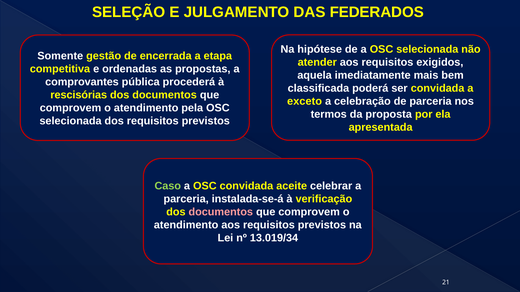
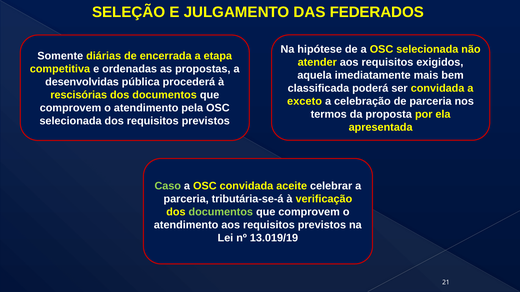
gestão: gestão -> diárias
comprovantes: comprovantes -> desenvolvidas
instalada-se-á: instalada-se-á -> tributária-se-á
documentos at (221, 212) colour: pink -> light green
13.019/34: 13.019/34 -> 13.019/19
